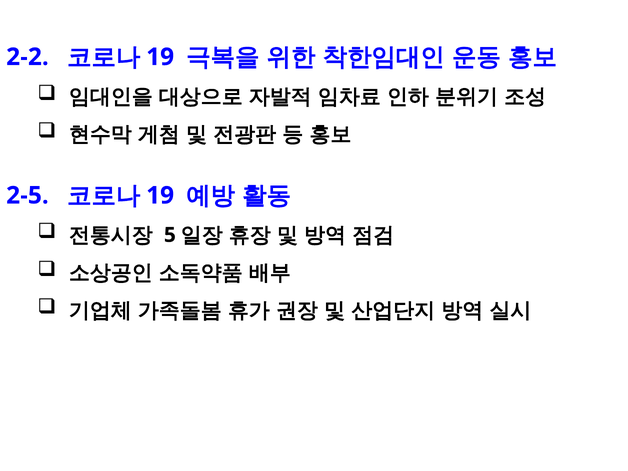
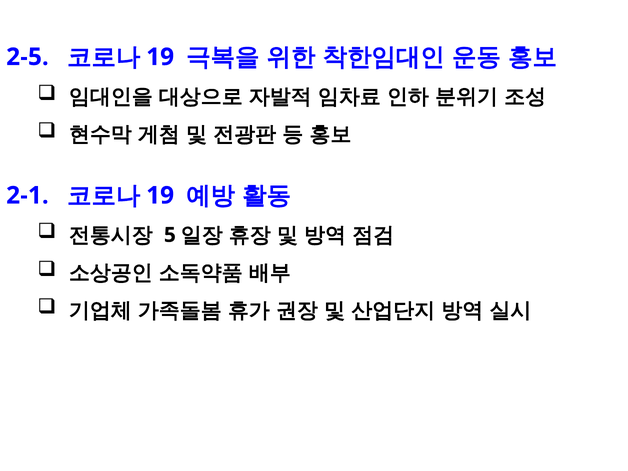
2-2: 2-2 -> 2-5
2-5: 2-5 -> 2-1
